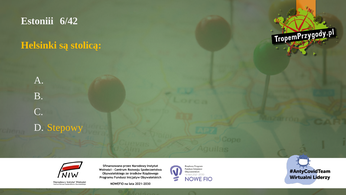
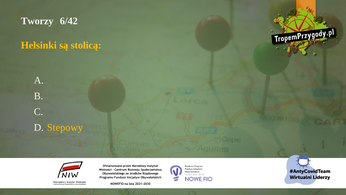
Estoniii: Estoniii -> Tworzy
